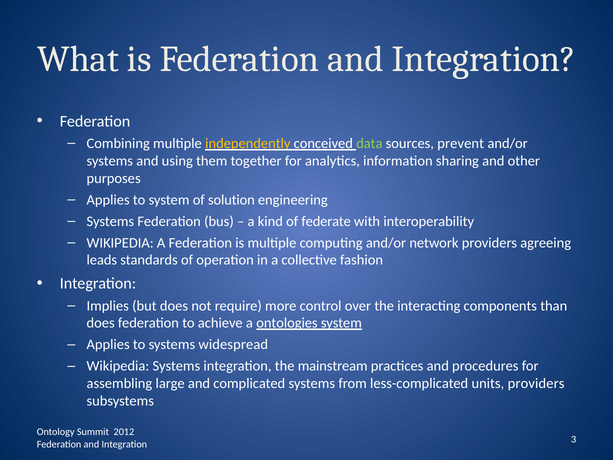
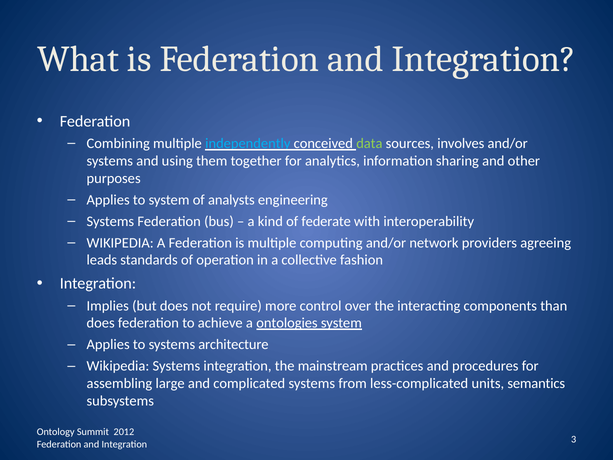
independently colour: yellow -> light blue
prevent: prevent -> involves
solution: solution -> analysts
widespread: widespread -> architecture
units providers: providers -> semantics
